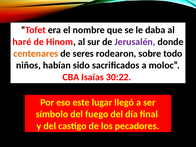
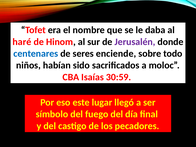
centenares colour: orange -> blue
rodearon: rodearon -> enciende
30:22: 30:22 -> 30:59
